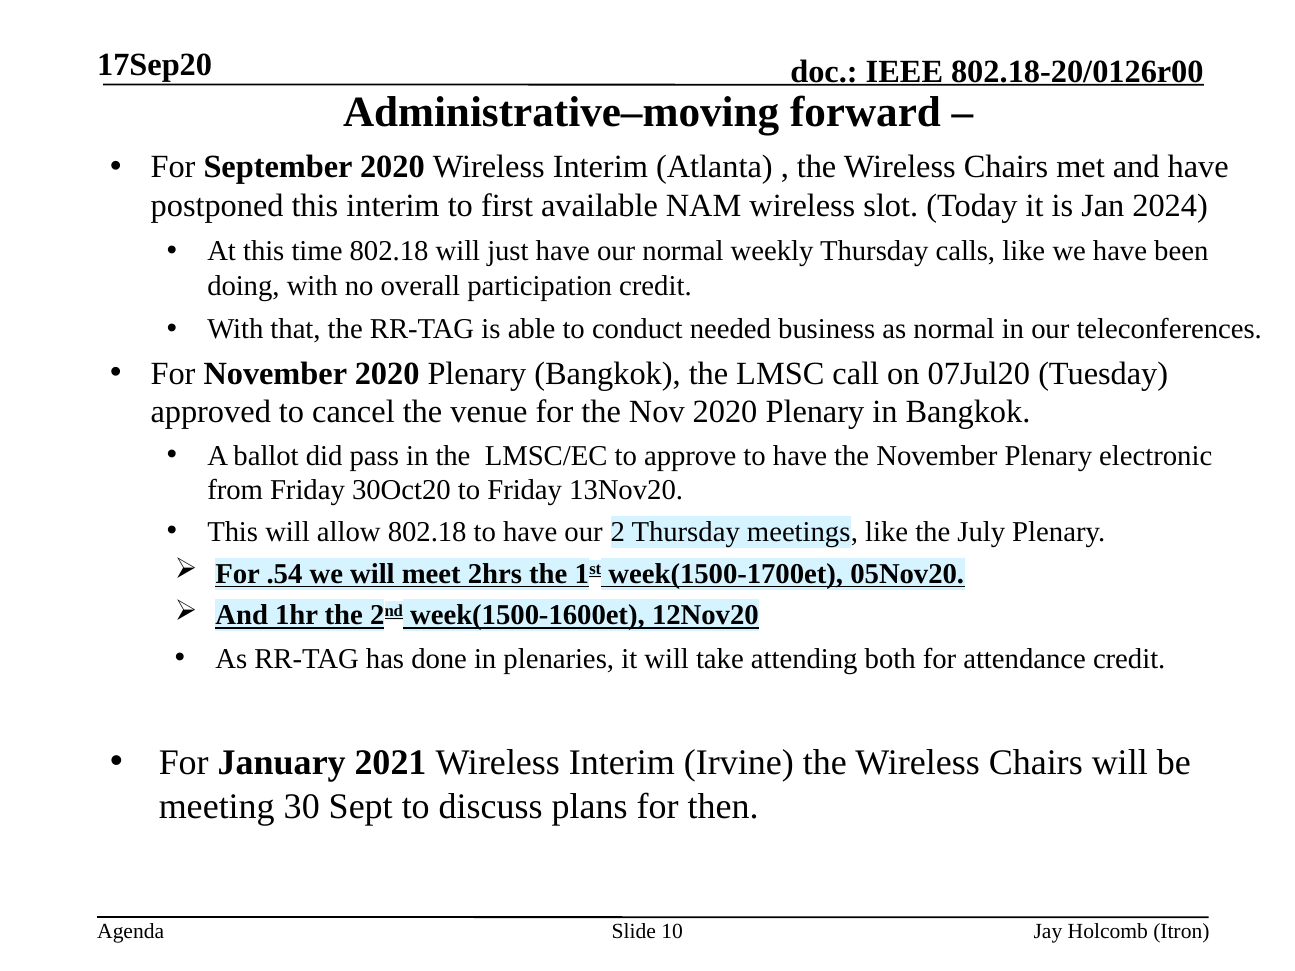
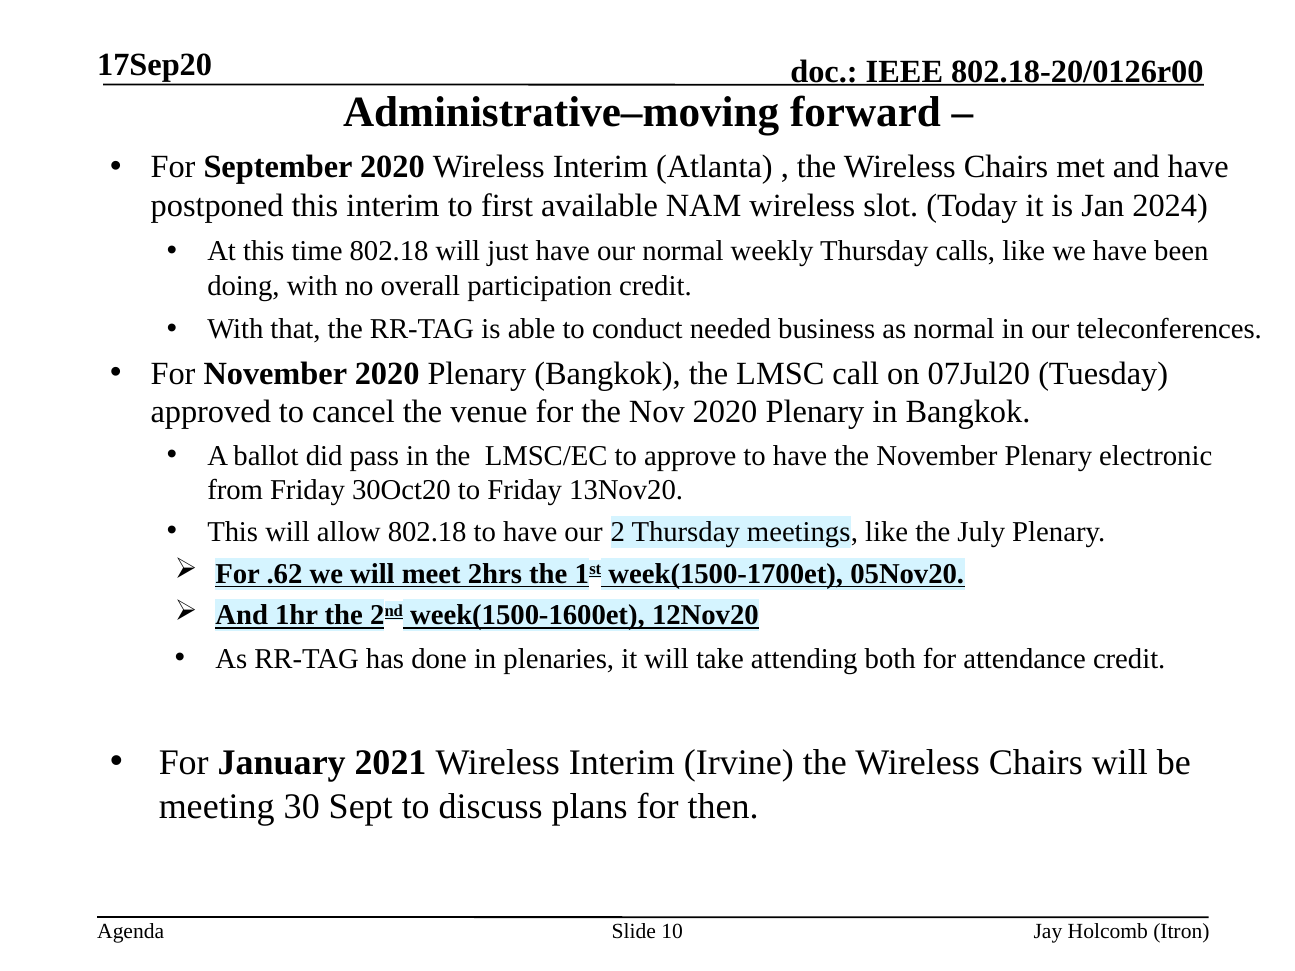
.54: .54 -> .62
